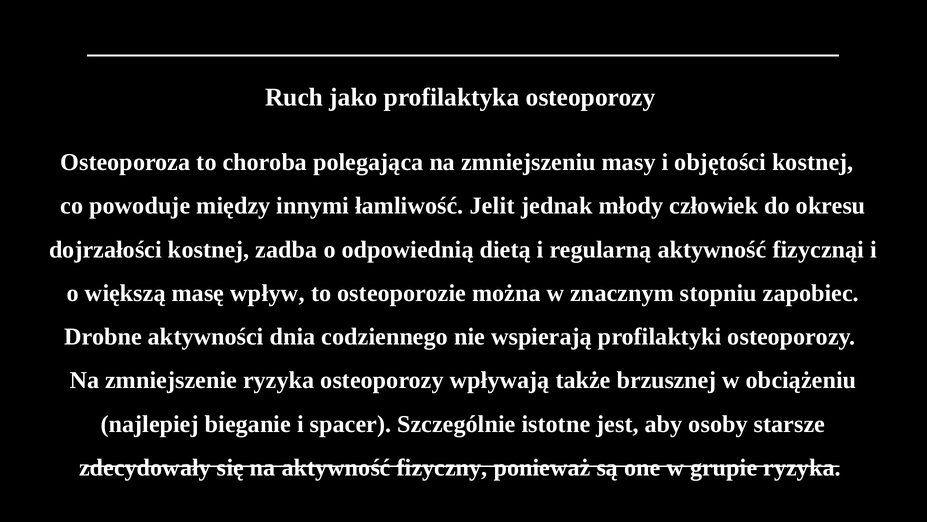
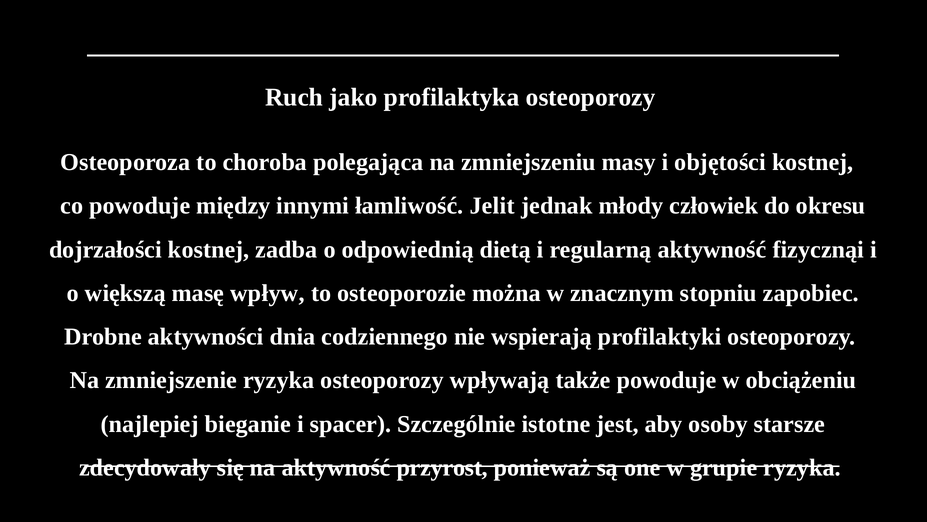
także brzusznej: brzusznej -> powoduje
fizyczny: fizyczny -> przyrost
